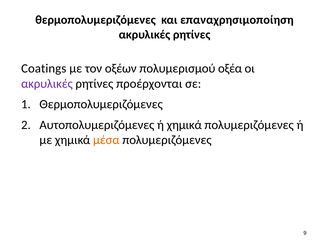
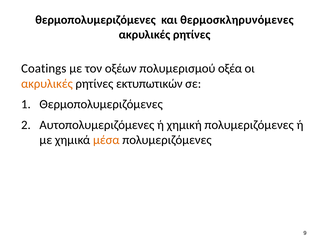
επαναχρησιμοποίηση: επαναχρησιμοποίηση -> θερμοσκληρυνόμενες
ακρυλικές at (47, 84) colour: purple -> orange
προέρχονται: προέρχονται -> εκτυπωτικών
ή χημικά: χημικά -> χημική
